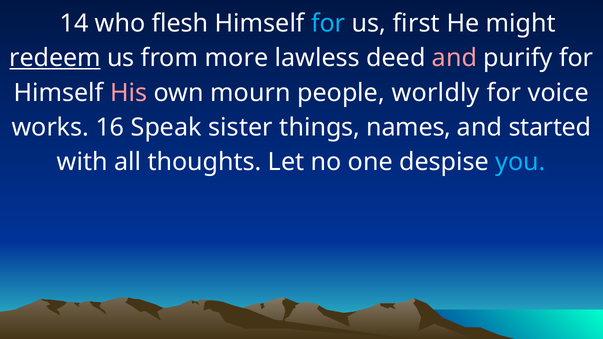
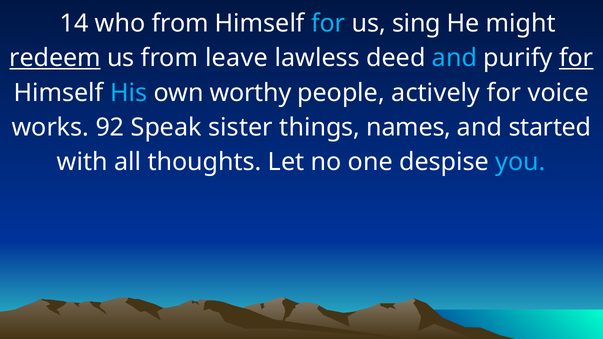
who flesh: flesh -> from
first: first -> sing
more: more -> leave
and at (454, 58) colour: pink -> light blue
for at (576, 58) underline: none -> present
His colour: pink -> light blue
mourn: mourn -> worthy
worldly: worldly -> actively
16: 16 -> 92
